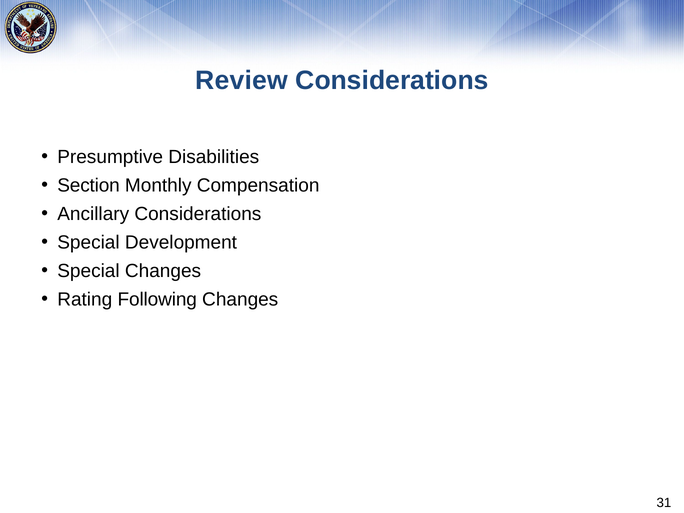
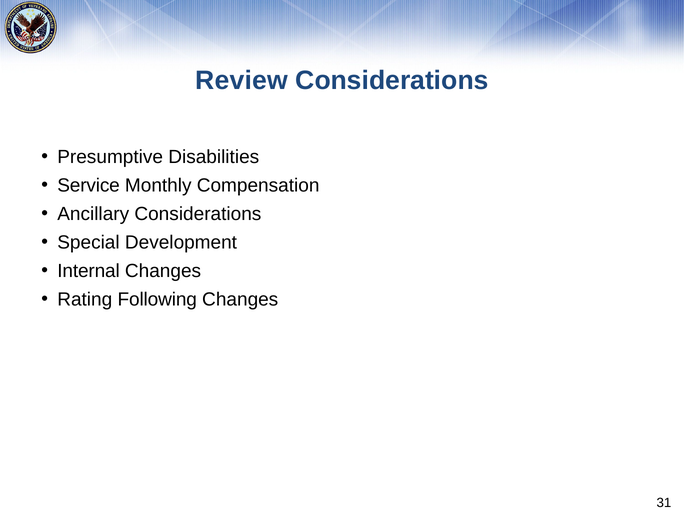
Section: Section -> Service
Special at (88, 271): Special -> Internal
